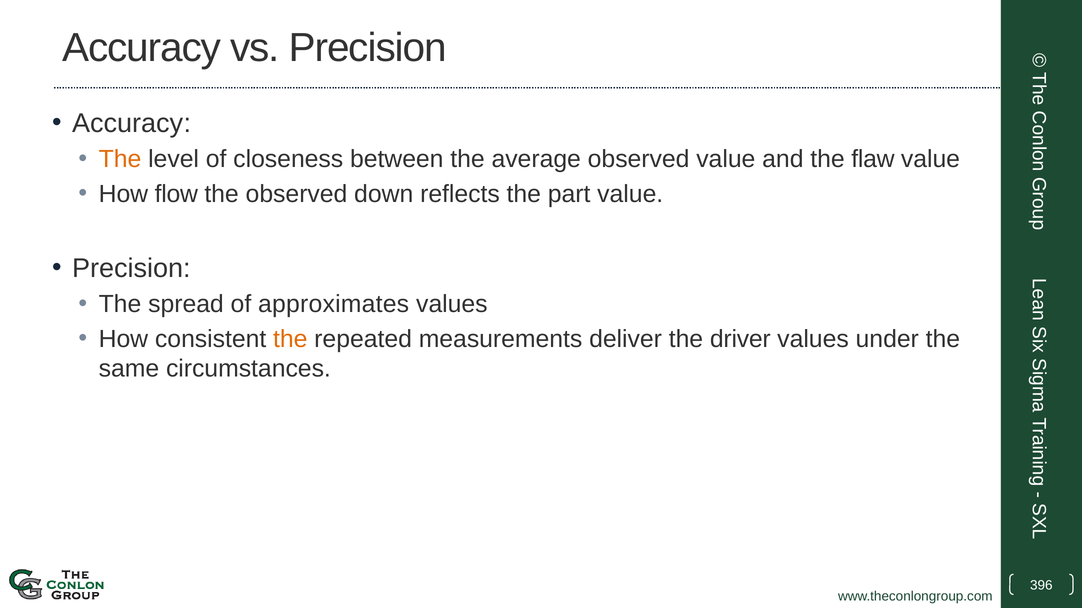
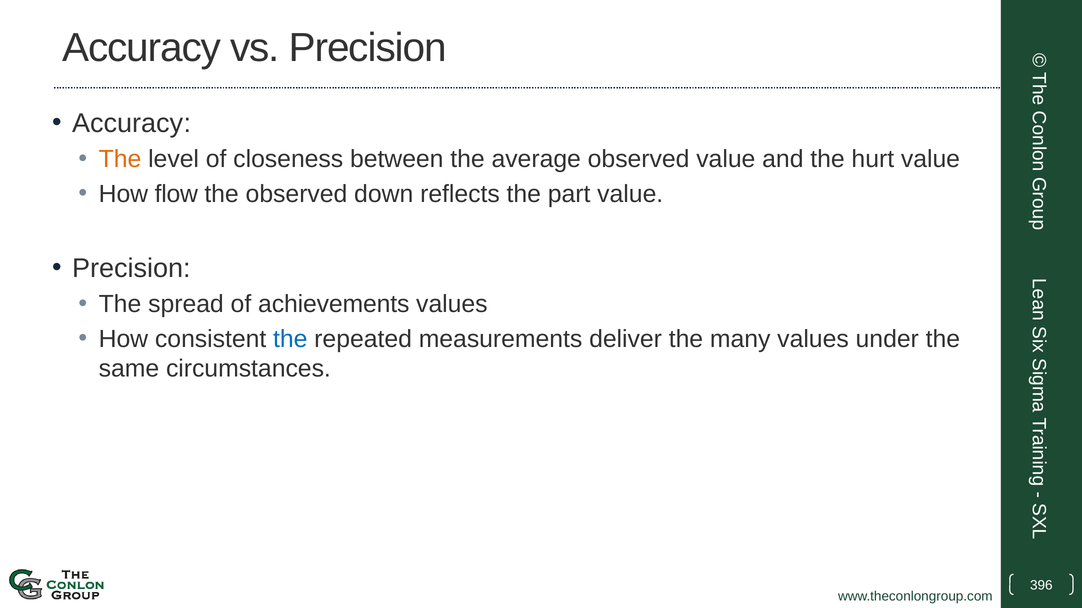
flaw: flaw -> hurt
approximates: approximates -> achievements
the at (290, 339) colour: orange -> blue
driver: driver -> many
